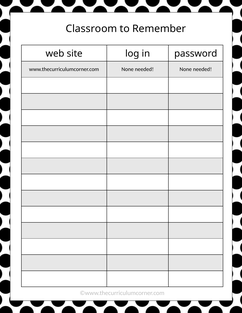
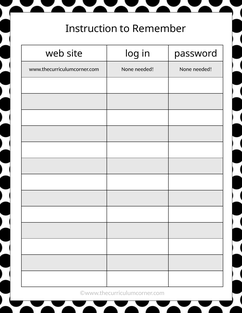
Classroom: Classroom -> Instruction
